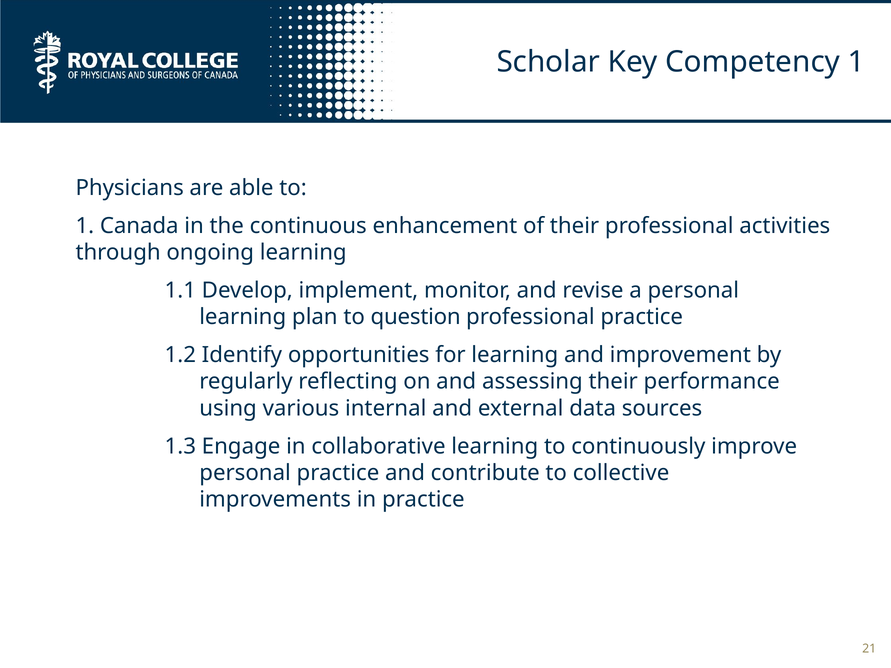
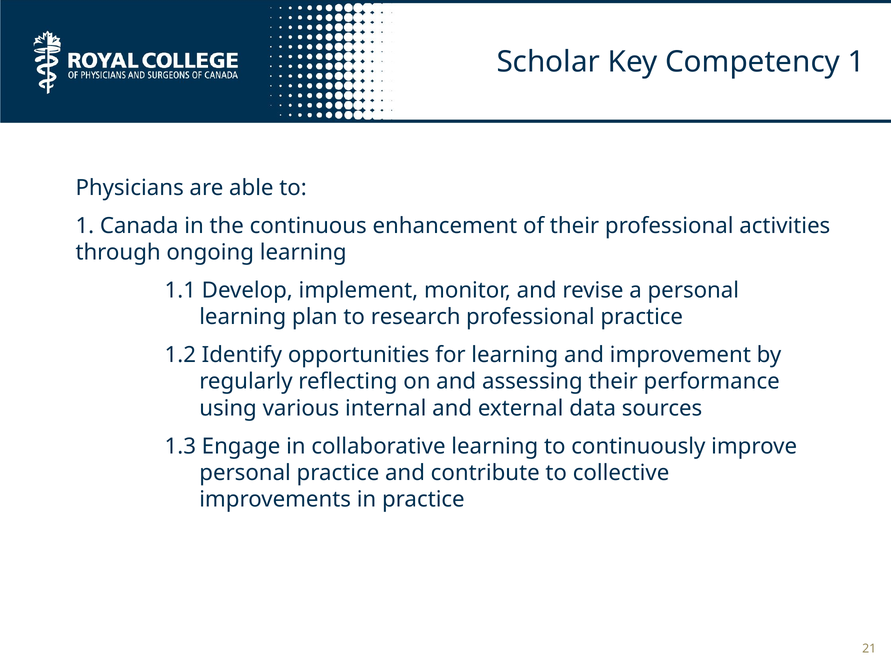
question: question -> research
